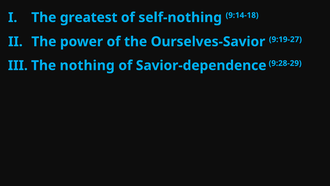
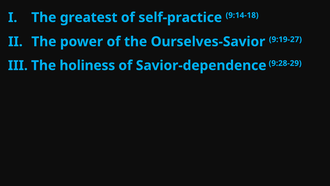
self-nothing: self-nothing -> self-practice
nothing: nothing -> holiness
